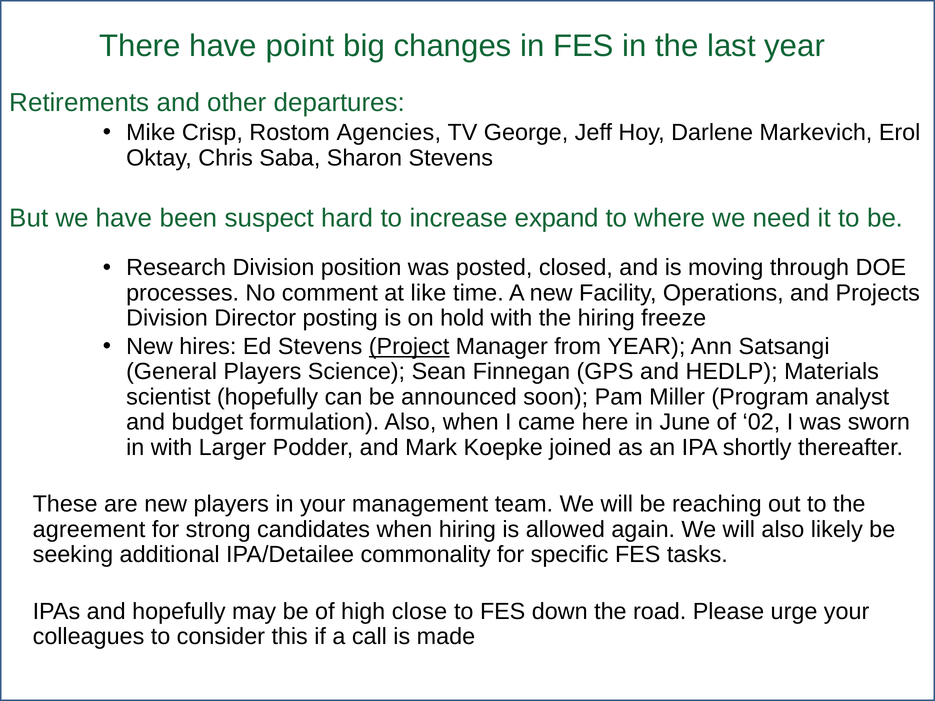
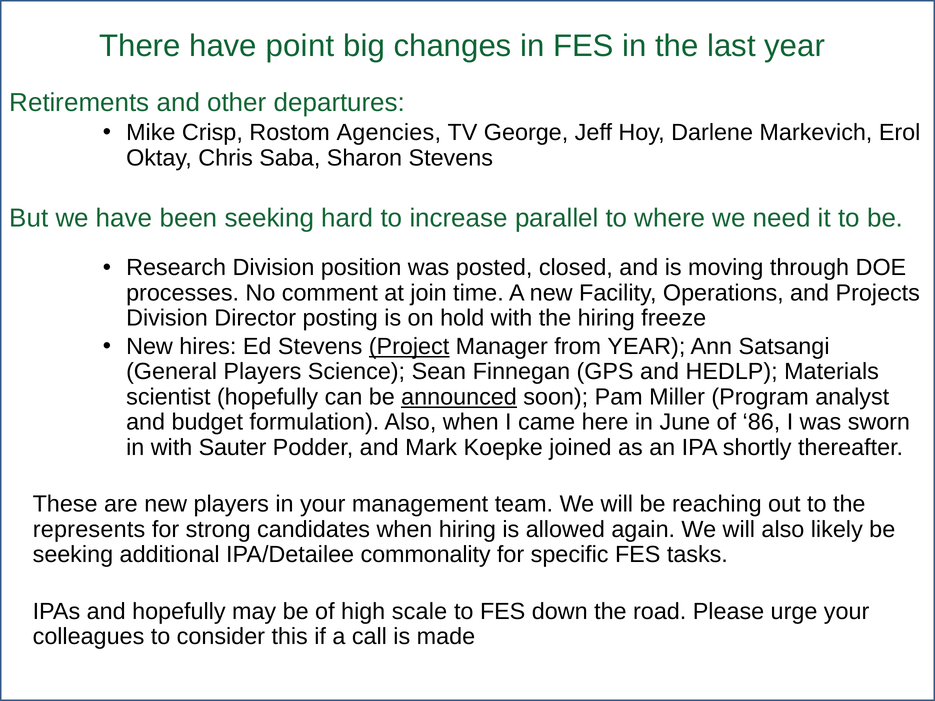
been suspect: suspect -> seeking
expand: expand -> parallel
like: like -> join
announced underline: none -> present
02: 02 -> 86
Larger: Larger -> Sauter
agreement: agreement -> represents
close: close -> scale
